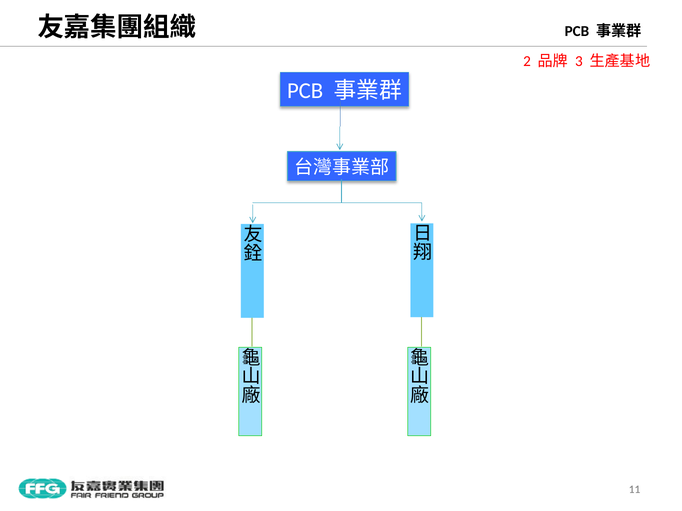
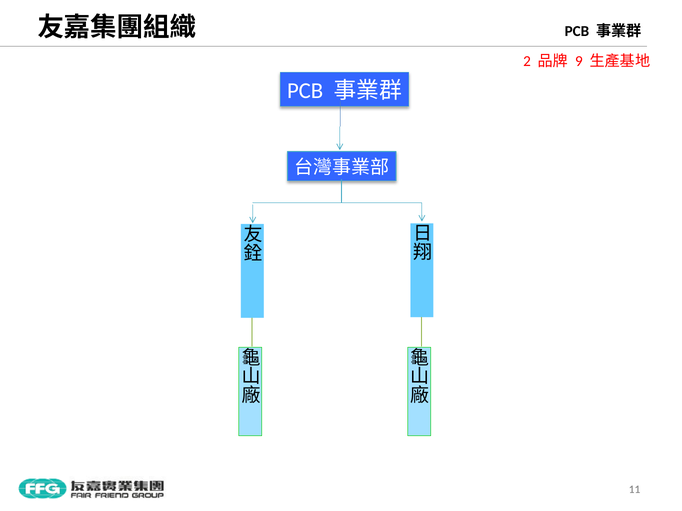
3: 3 -> 9
